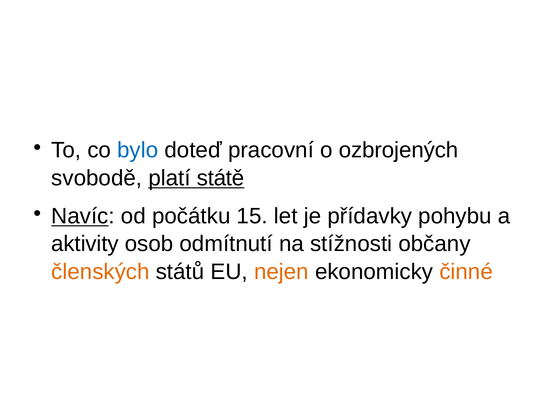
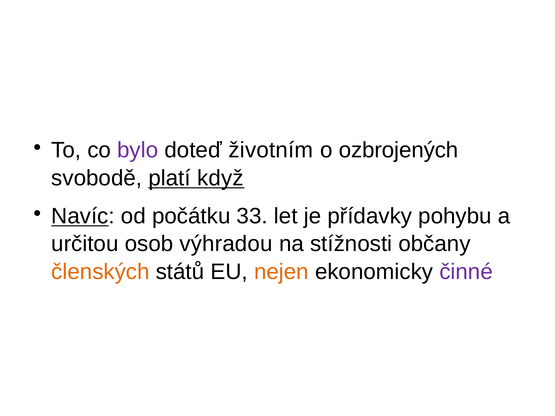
bylo colour: blue -> purple
pracovní: pracovní -> životním
státě: státě -> když
15: 15 -> 33
aktivity: aktivity -> určitou
odmítnutí: odmítnutí -> výhradou
činné colour: orange -> purple
